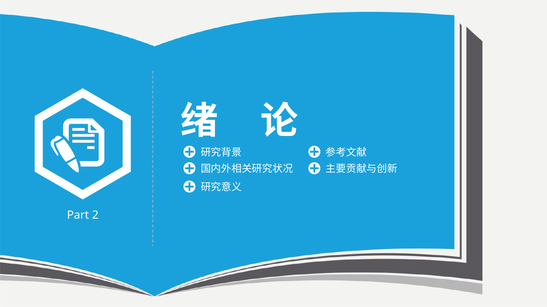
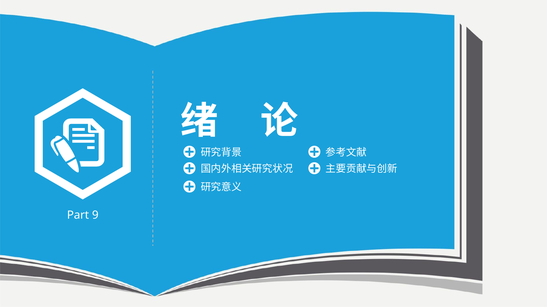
2: 2 -> 9
